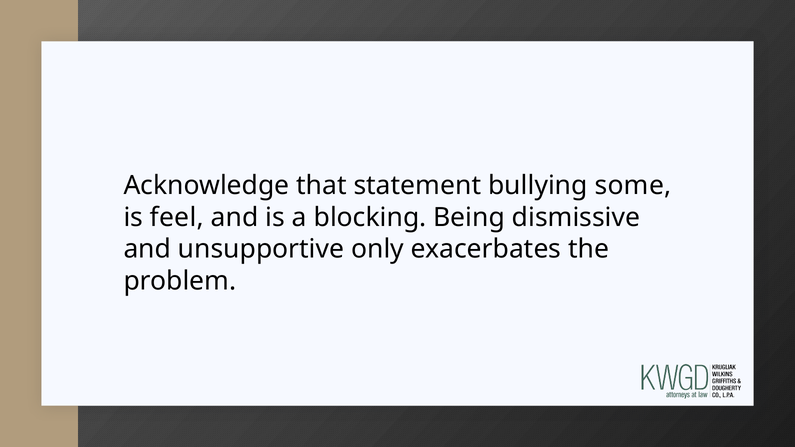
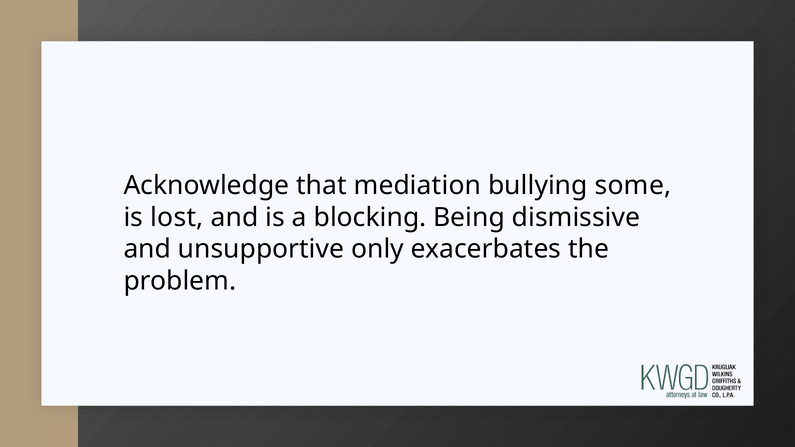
statement: statement -> mediation
feel: feel -> lost
